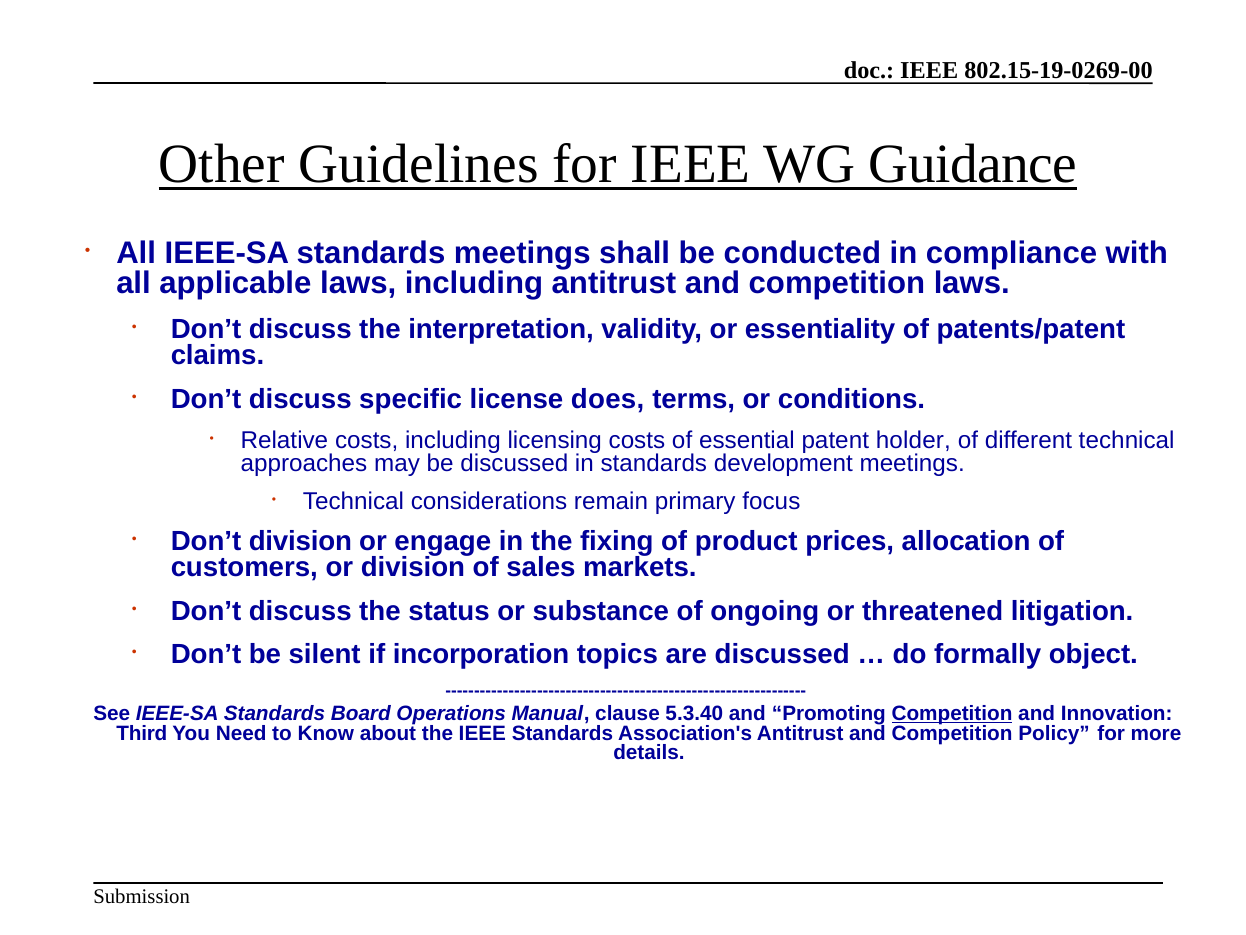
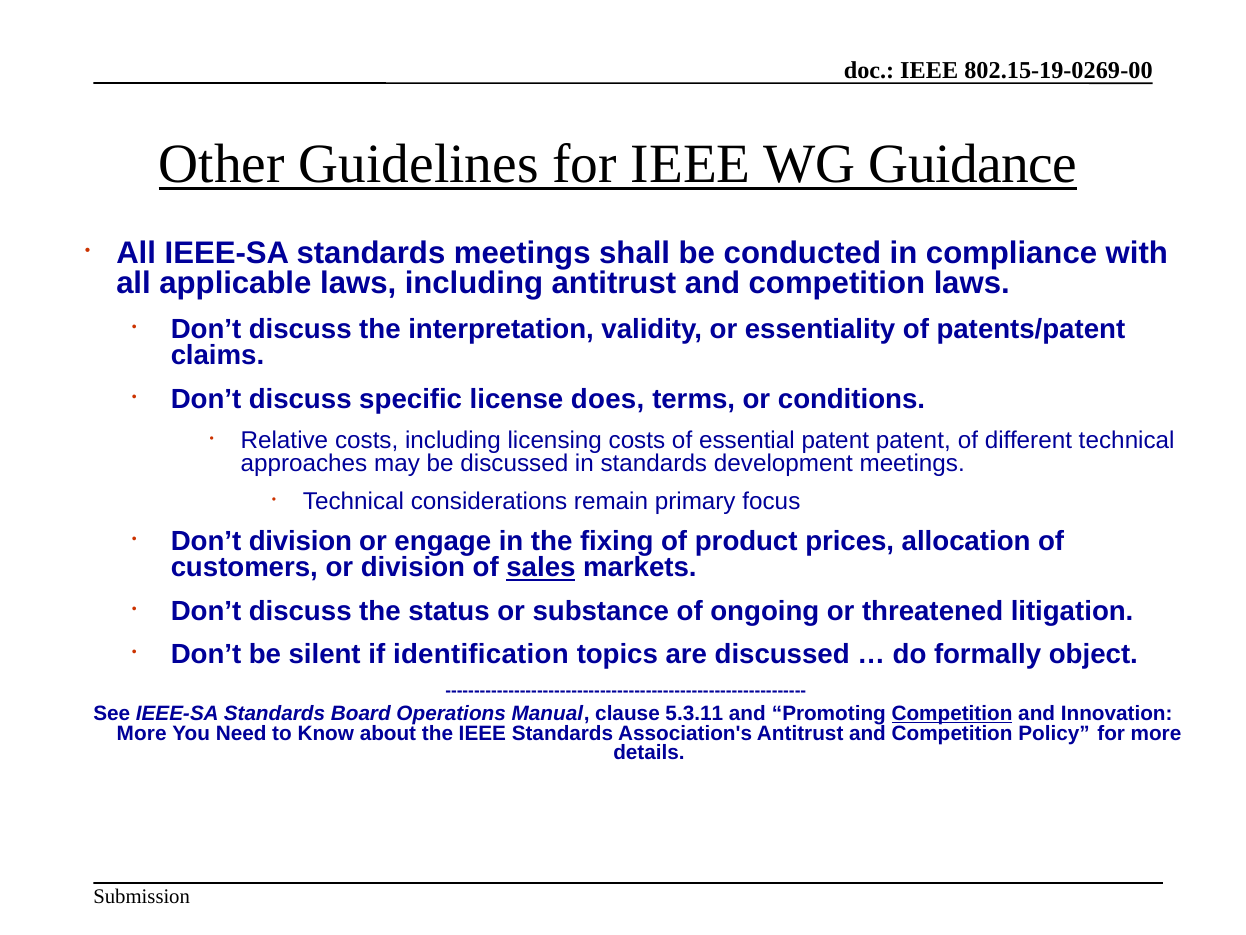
patent holder: holder -> patent
sales underline: none -> present
incorporation: incorporation -> identification
5.3.40: 5.3.40 -> 5.3.11
Third at (142, 733): Third -> More
